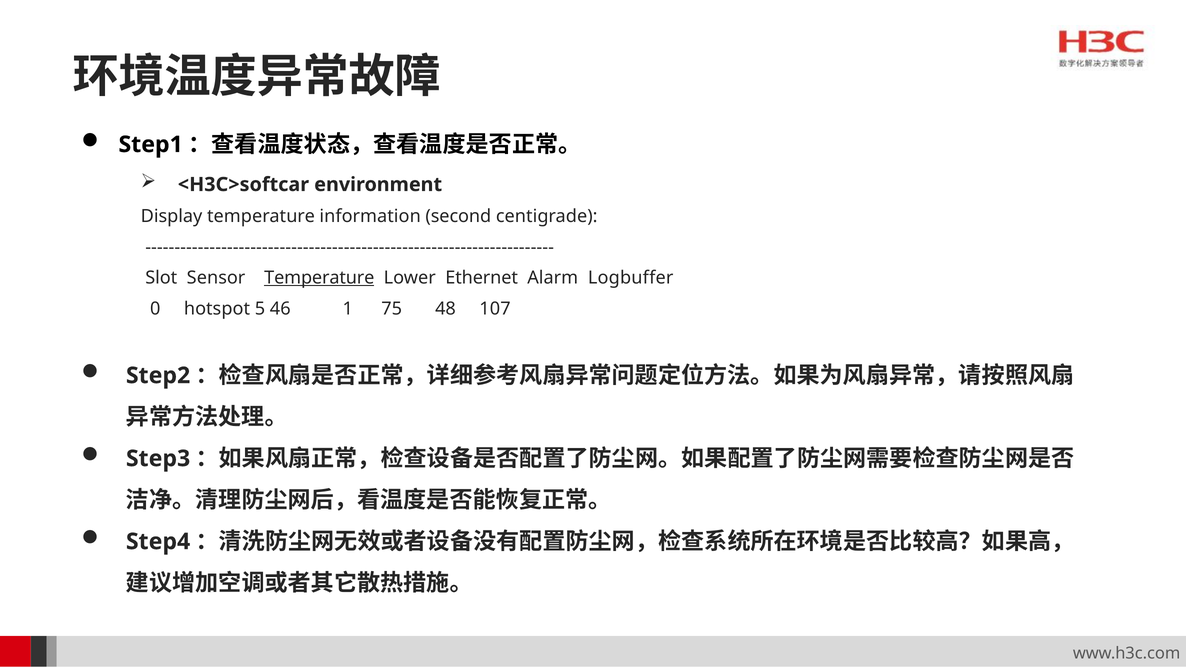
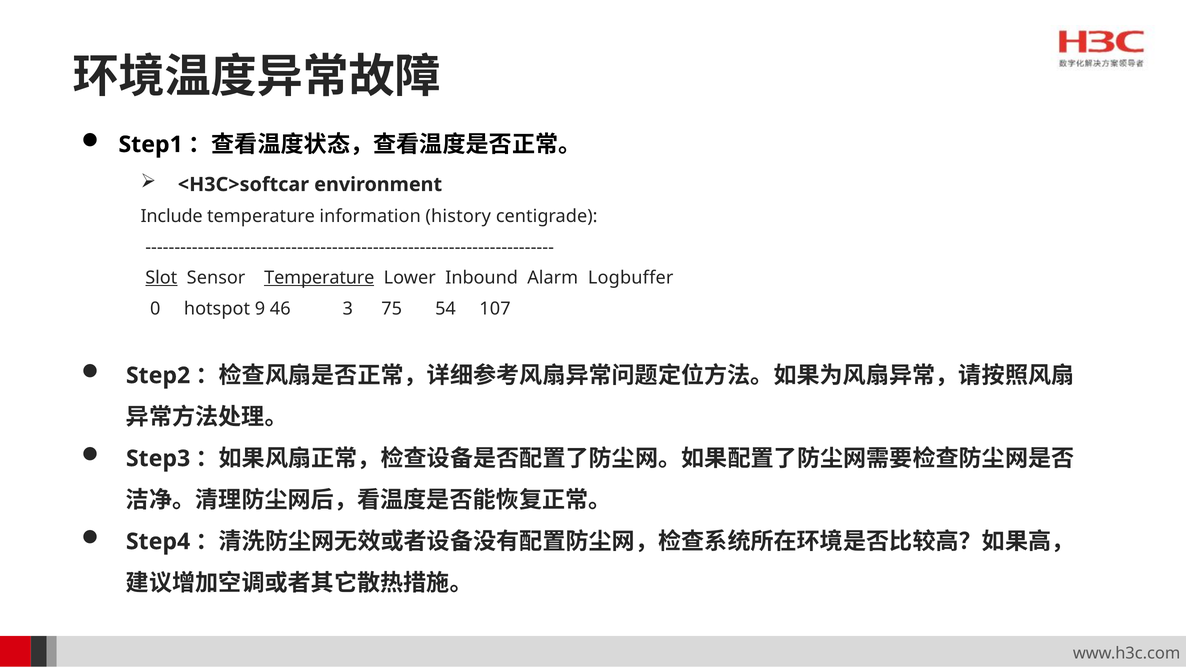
Display: Display -> Include
second: second -> history
Slot underline: none -> present
Ethernet: Ethernet -> Inbound
5: 5 -> 9
1: 1 -> 3
48: 48 -> 54
